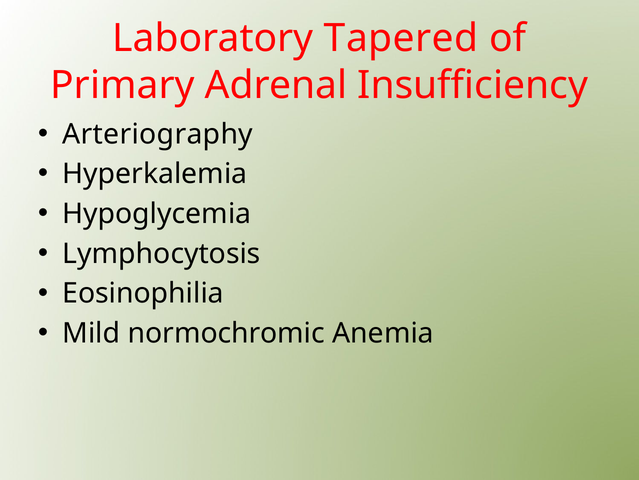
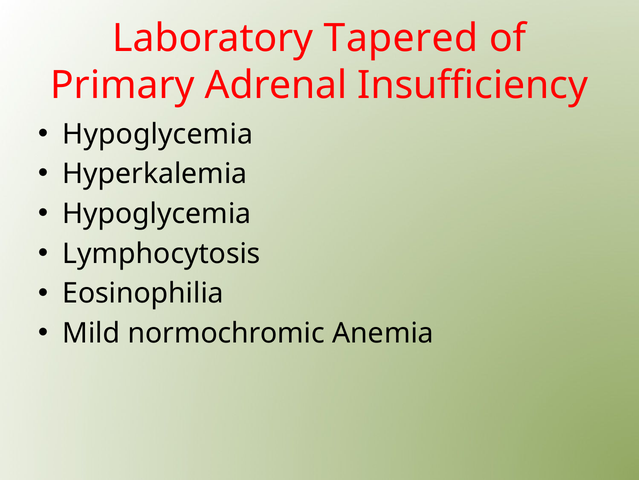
Arteriography at (158, 134): Arteriography -> Hypoglycemia
